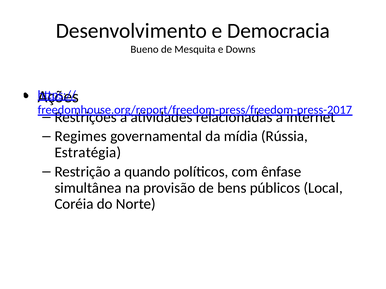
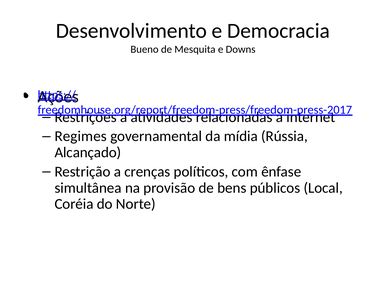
Estratégia: Estratégia -> Alcançado
quando: quando -> crenças
